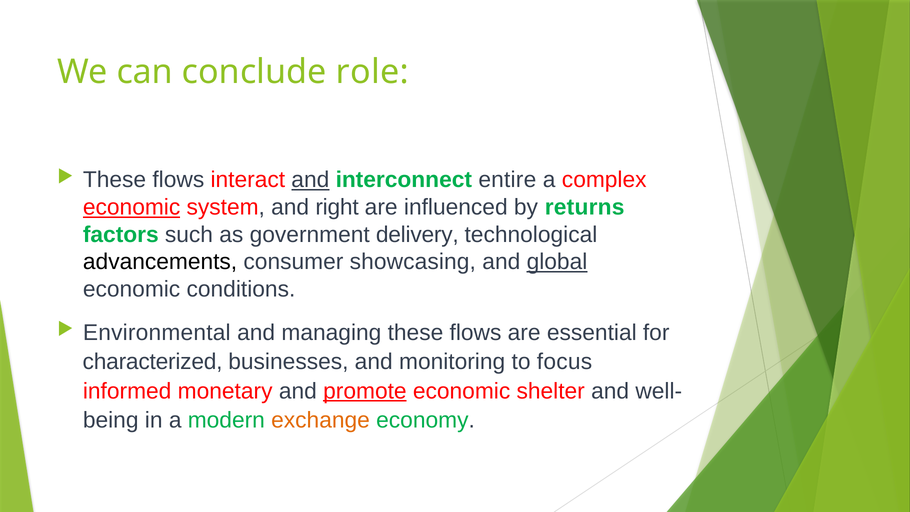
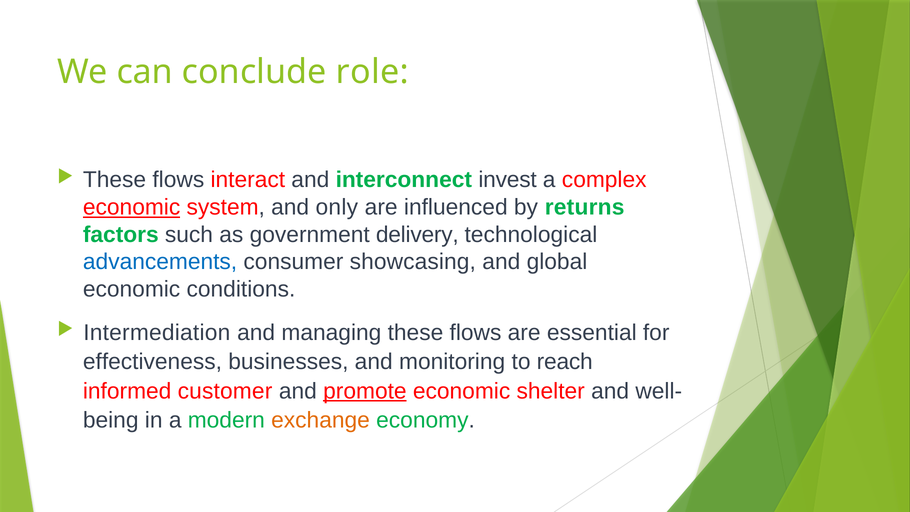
and at (310, 180) underline: present -> none
entire: entire -> invest
right: right -> only
advancements colour: black -> blue
global underline: present -> none
Environmental: Environmental -> Intermediation
characterized: characterized -> effectiveness
focus: focus -> reach
monetary: monetary -> customer
